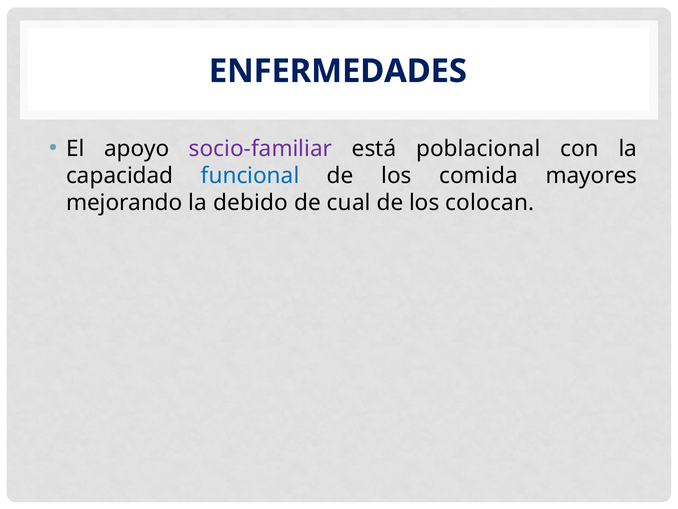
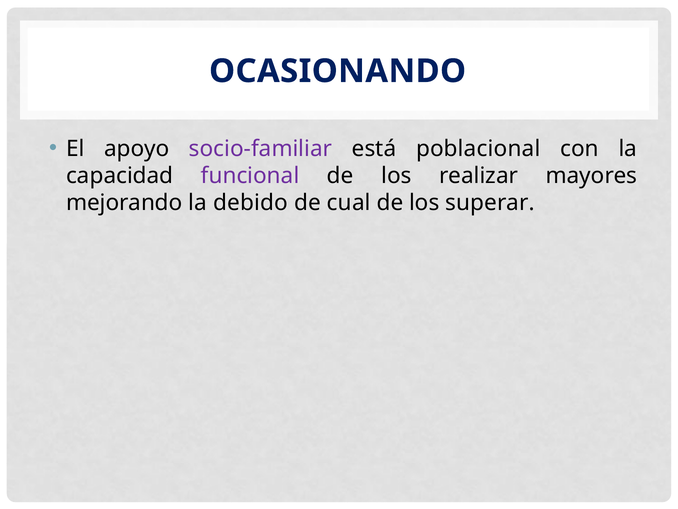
ENFERMEDADES: ENFERMEDADES -> OCASIONANDO
funcional colour: blue -> purple
comida: comida -> realizar
colocan: colocan -> superar
